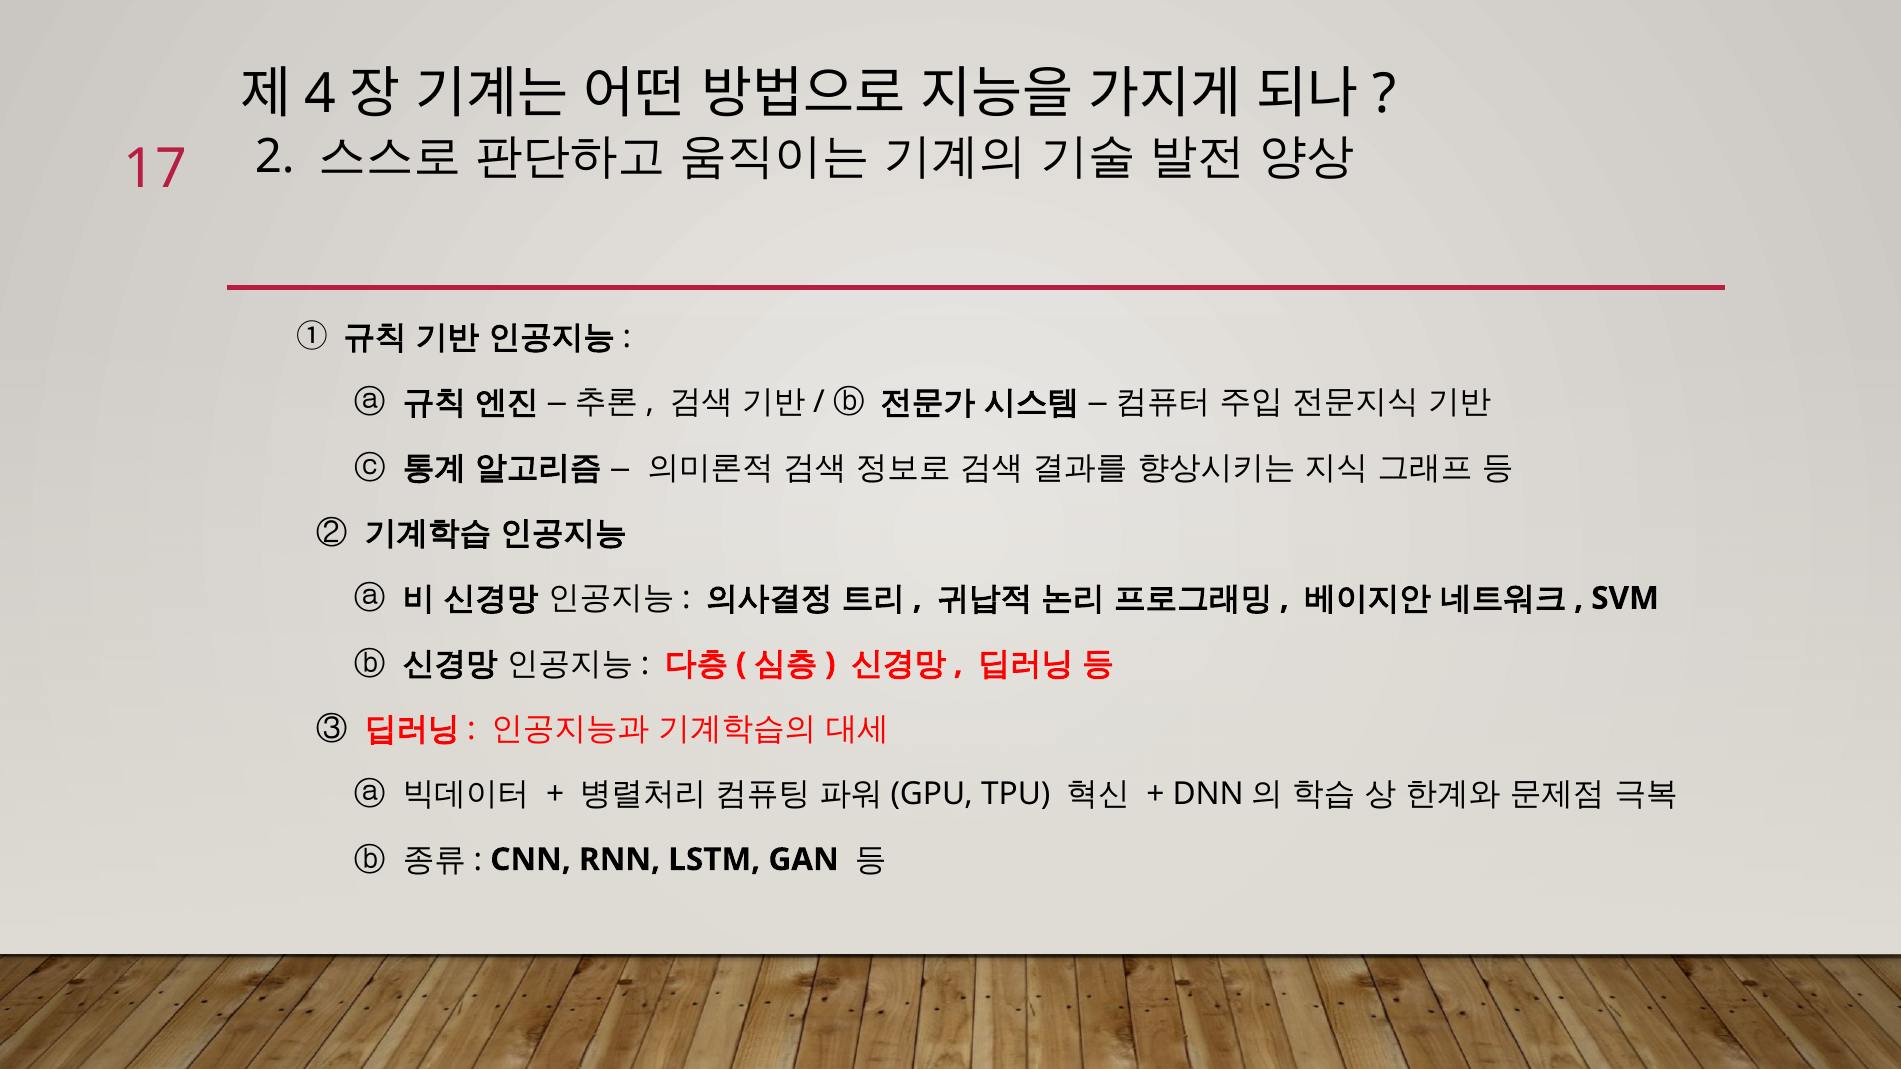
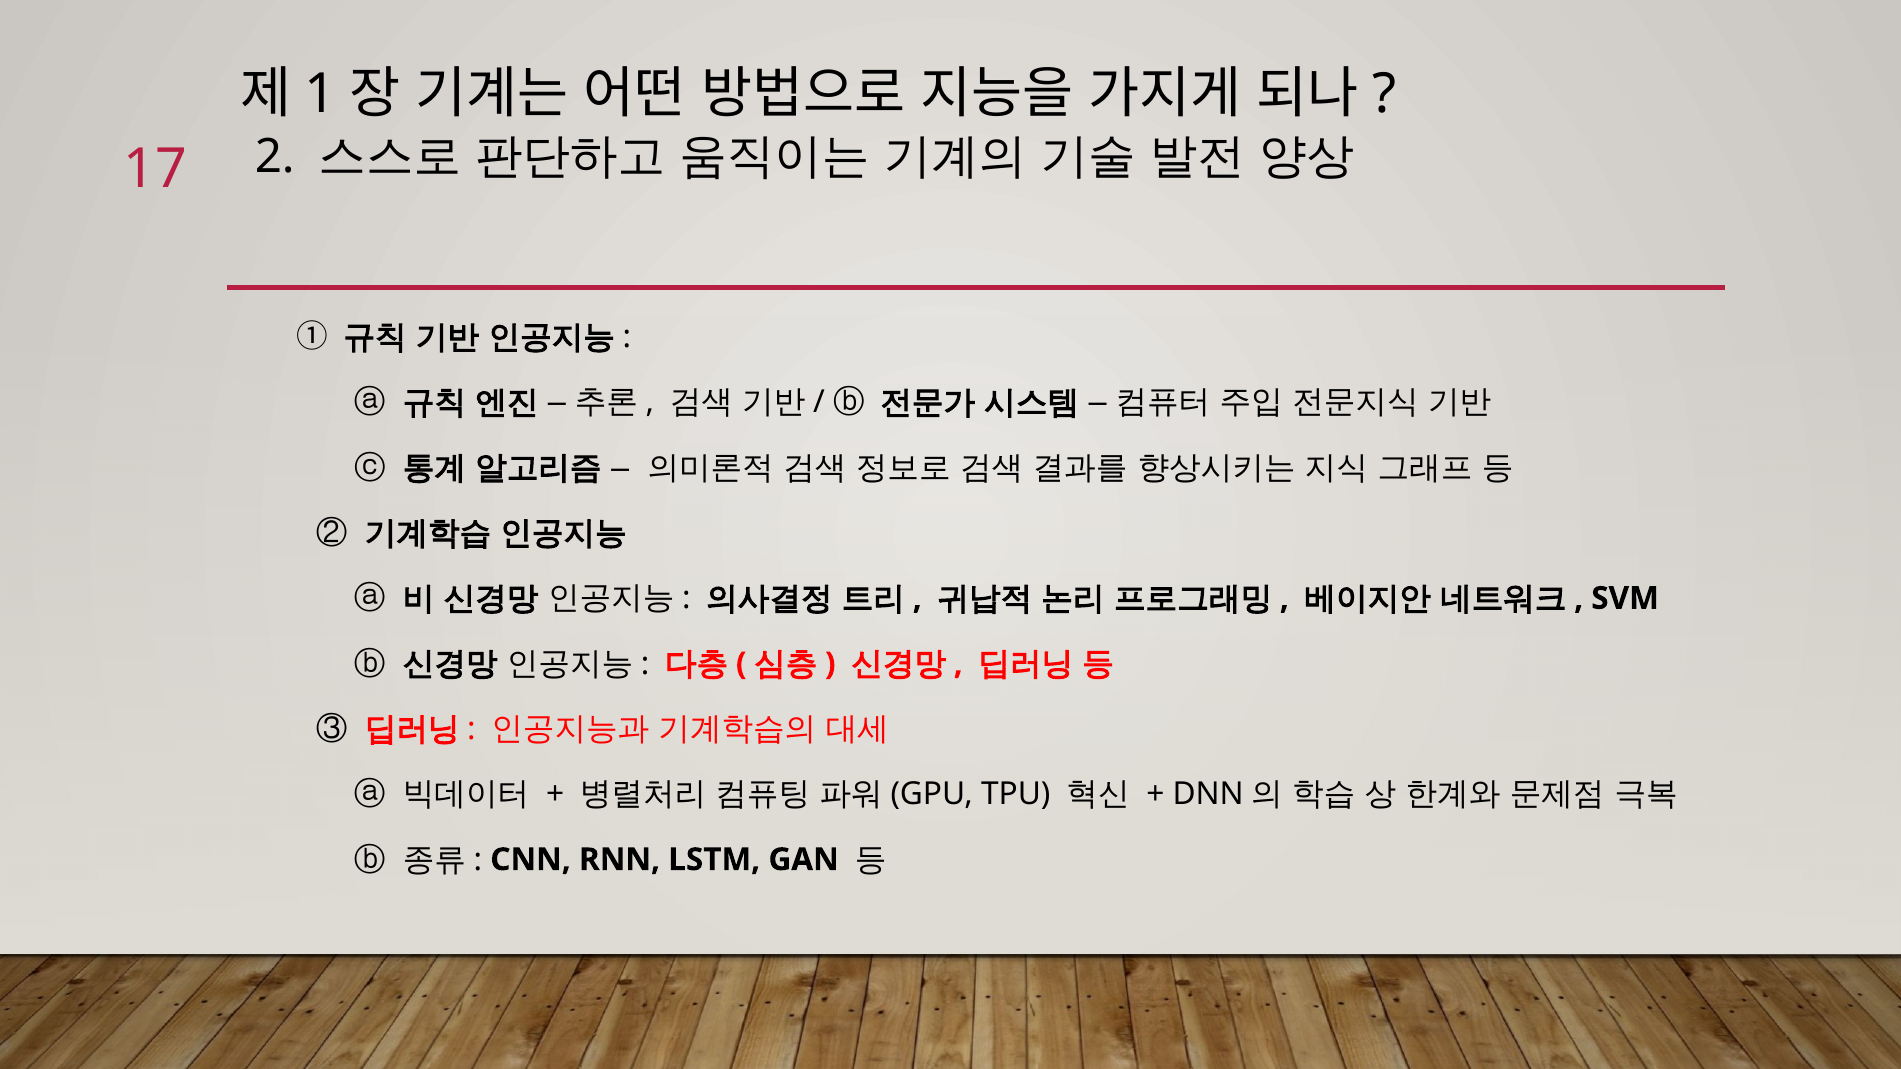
4: 4 -> 1
